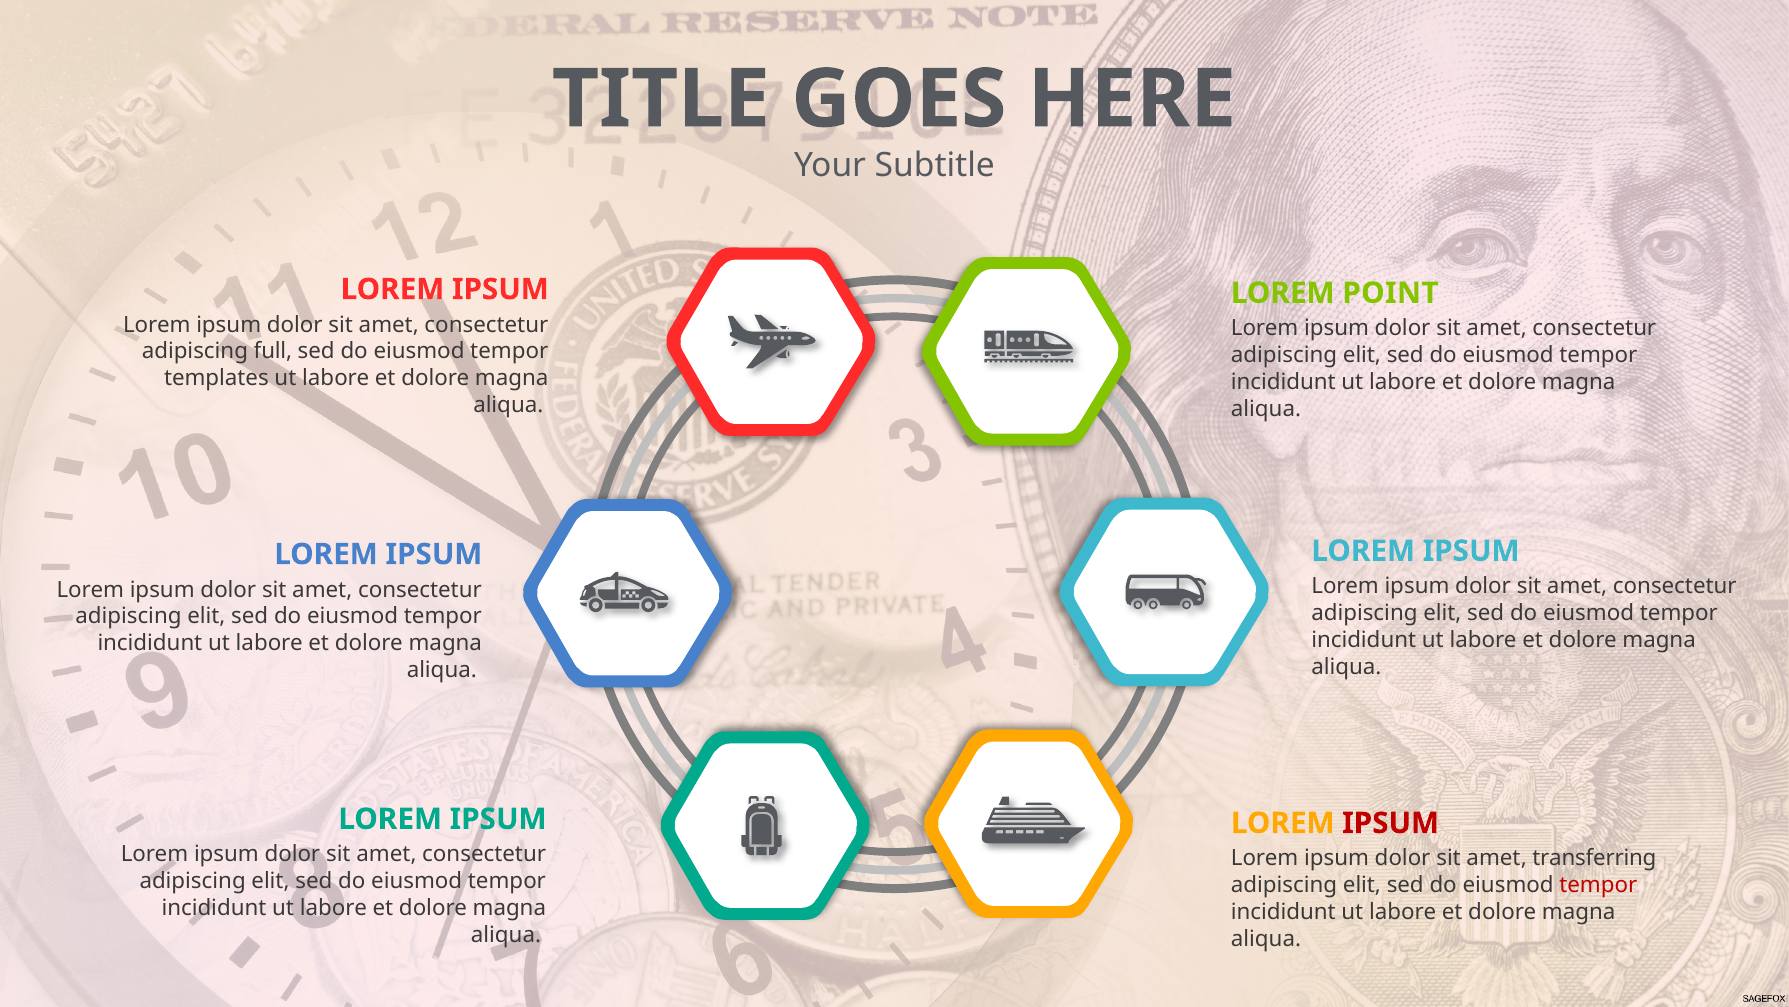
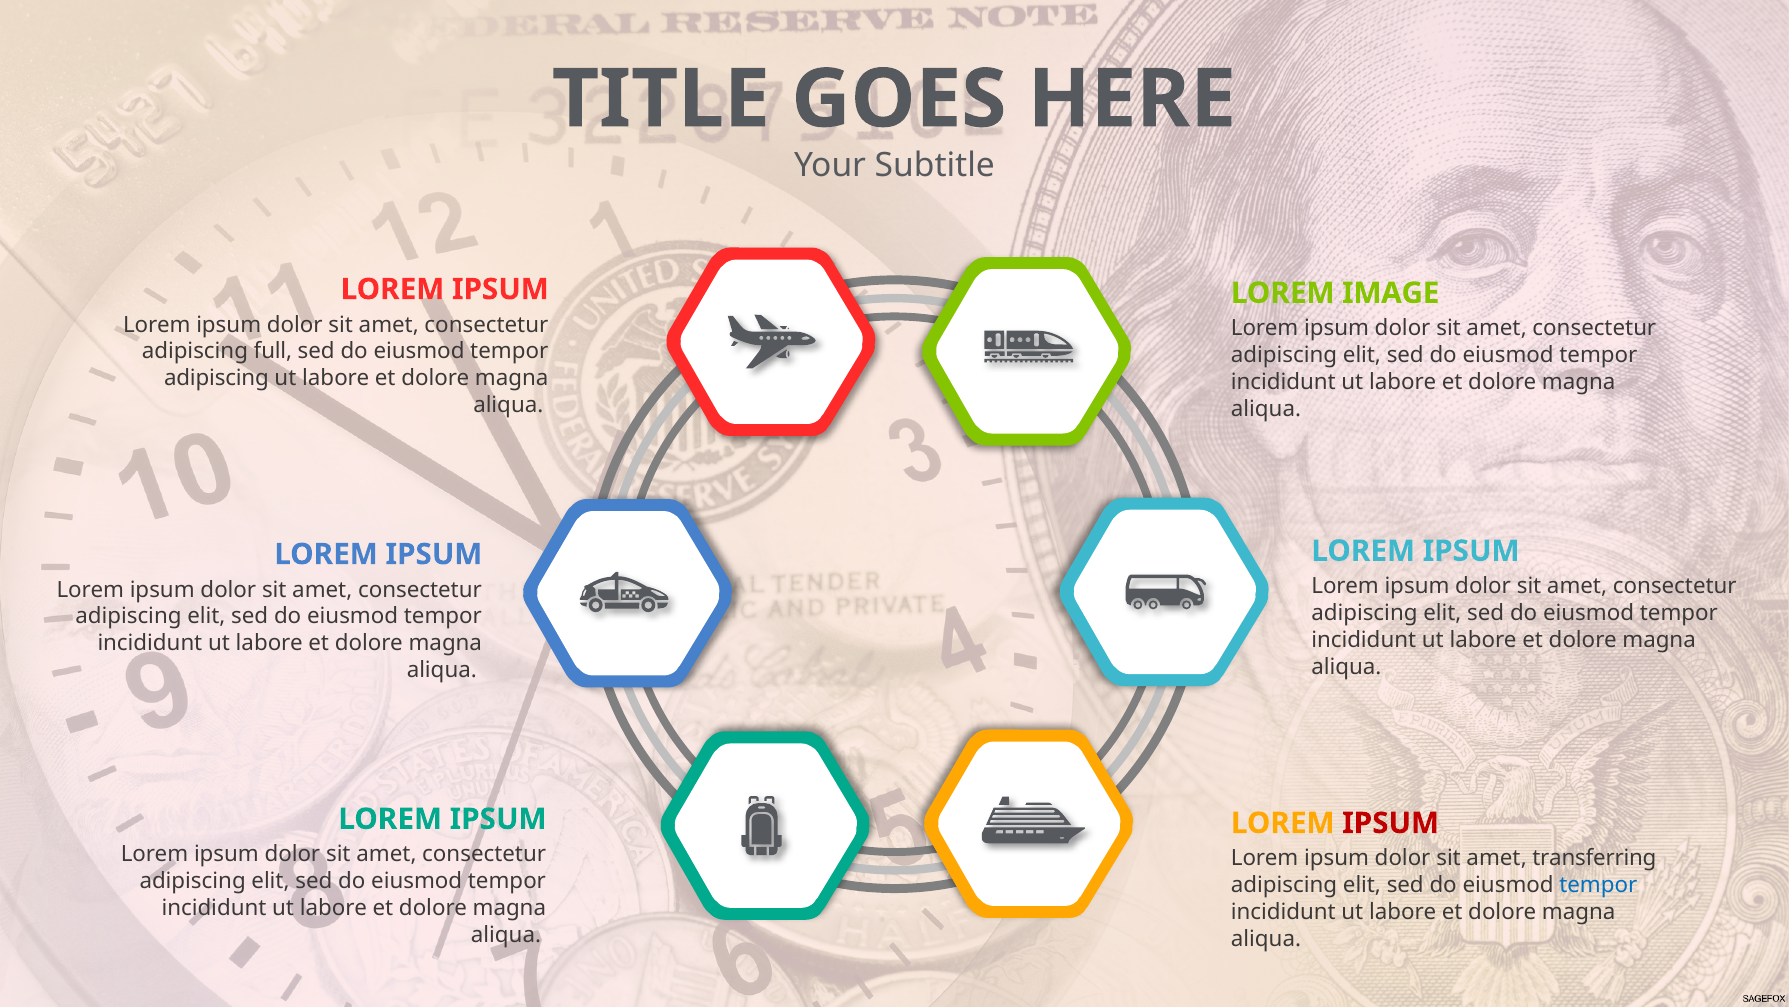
POINT: POINT -> IMAGE
templates at (216, 378): templates -> adipiscing
tempor at (1598, 885) colour: red -> blue
